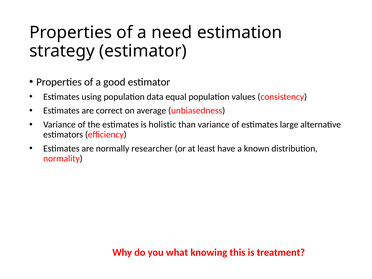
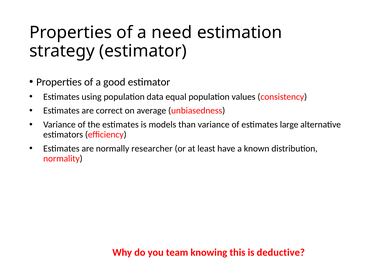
holistic: holistic -> models
what: what -> team
treatment: treatment -> deductive
